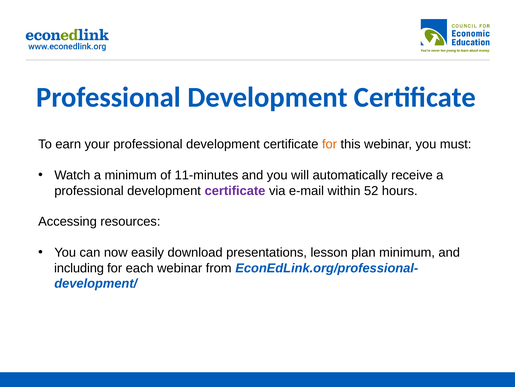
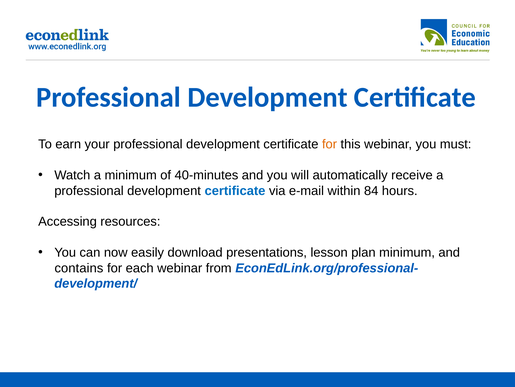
11-minutes: 11-minutes -> 40-minutes
certificate at (235, 190) colour: purple -> blue
52: 52 -> 84
including: including -> contains
